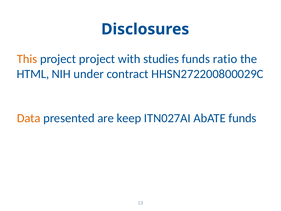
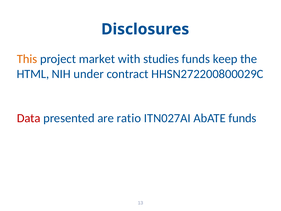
project project: project -> market
ratio: ratio -> keep
Data colour: orange -> red
keep: keep -> ratio
